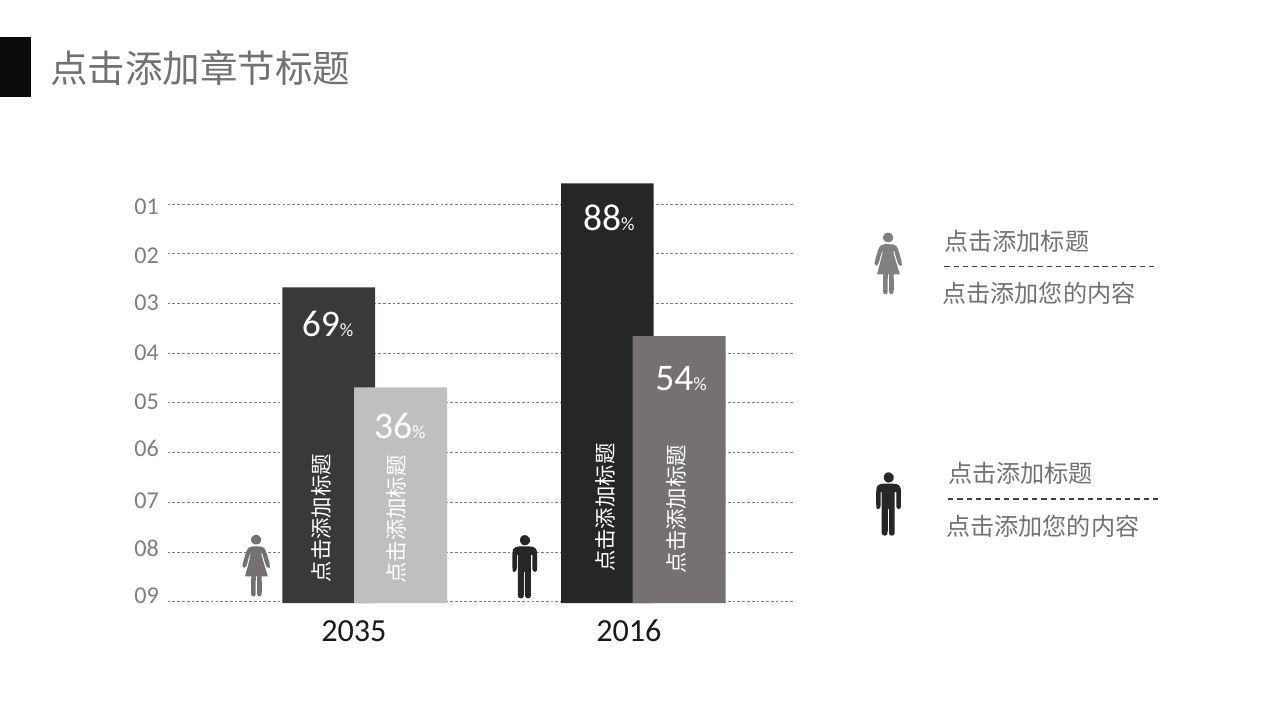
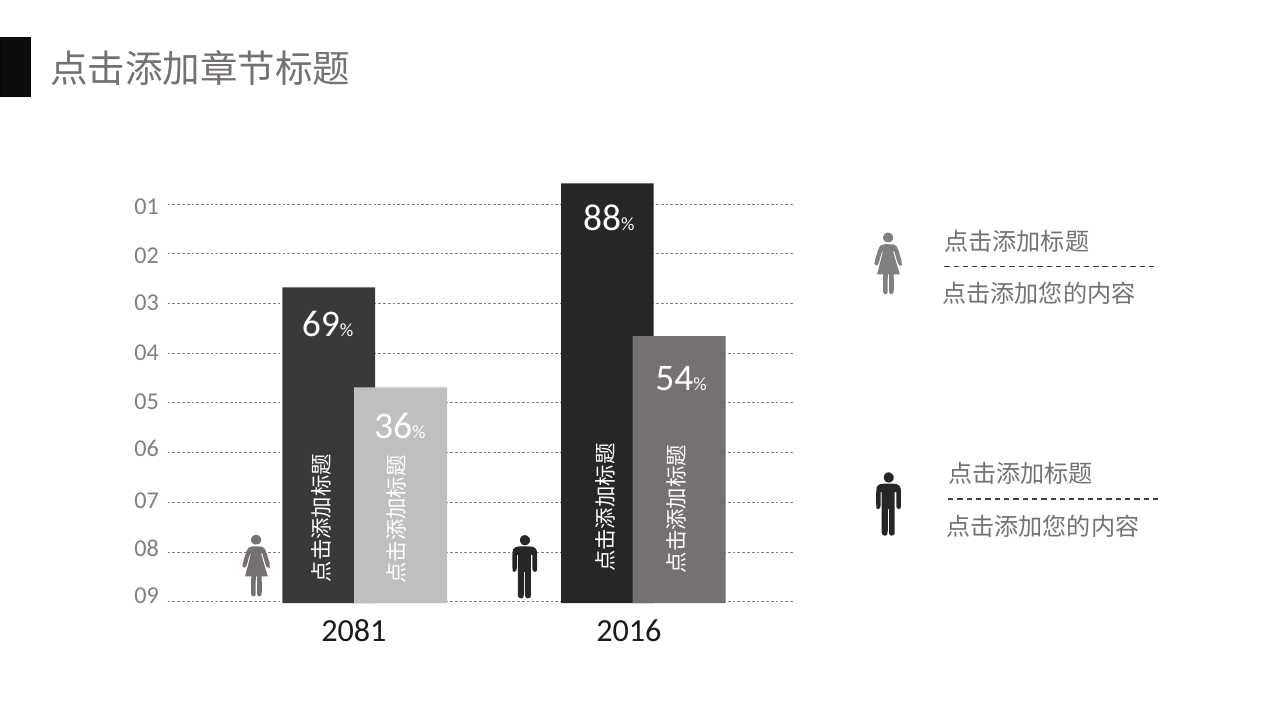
2035: 2035 -> 2081
